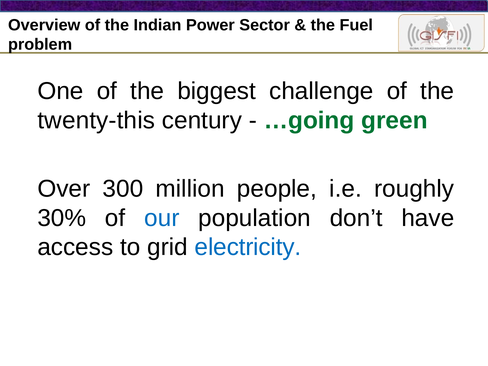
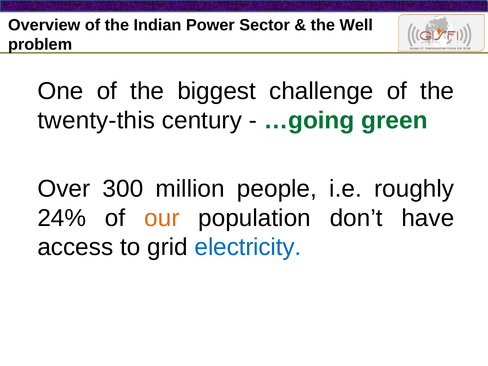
Fuel: Fuel -> Well
30%: 30% -> 24%
our colour: blue -> orange
